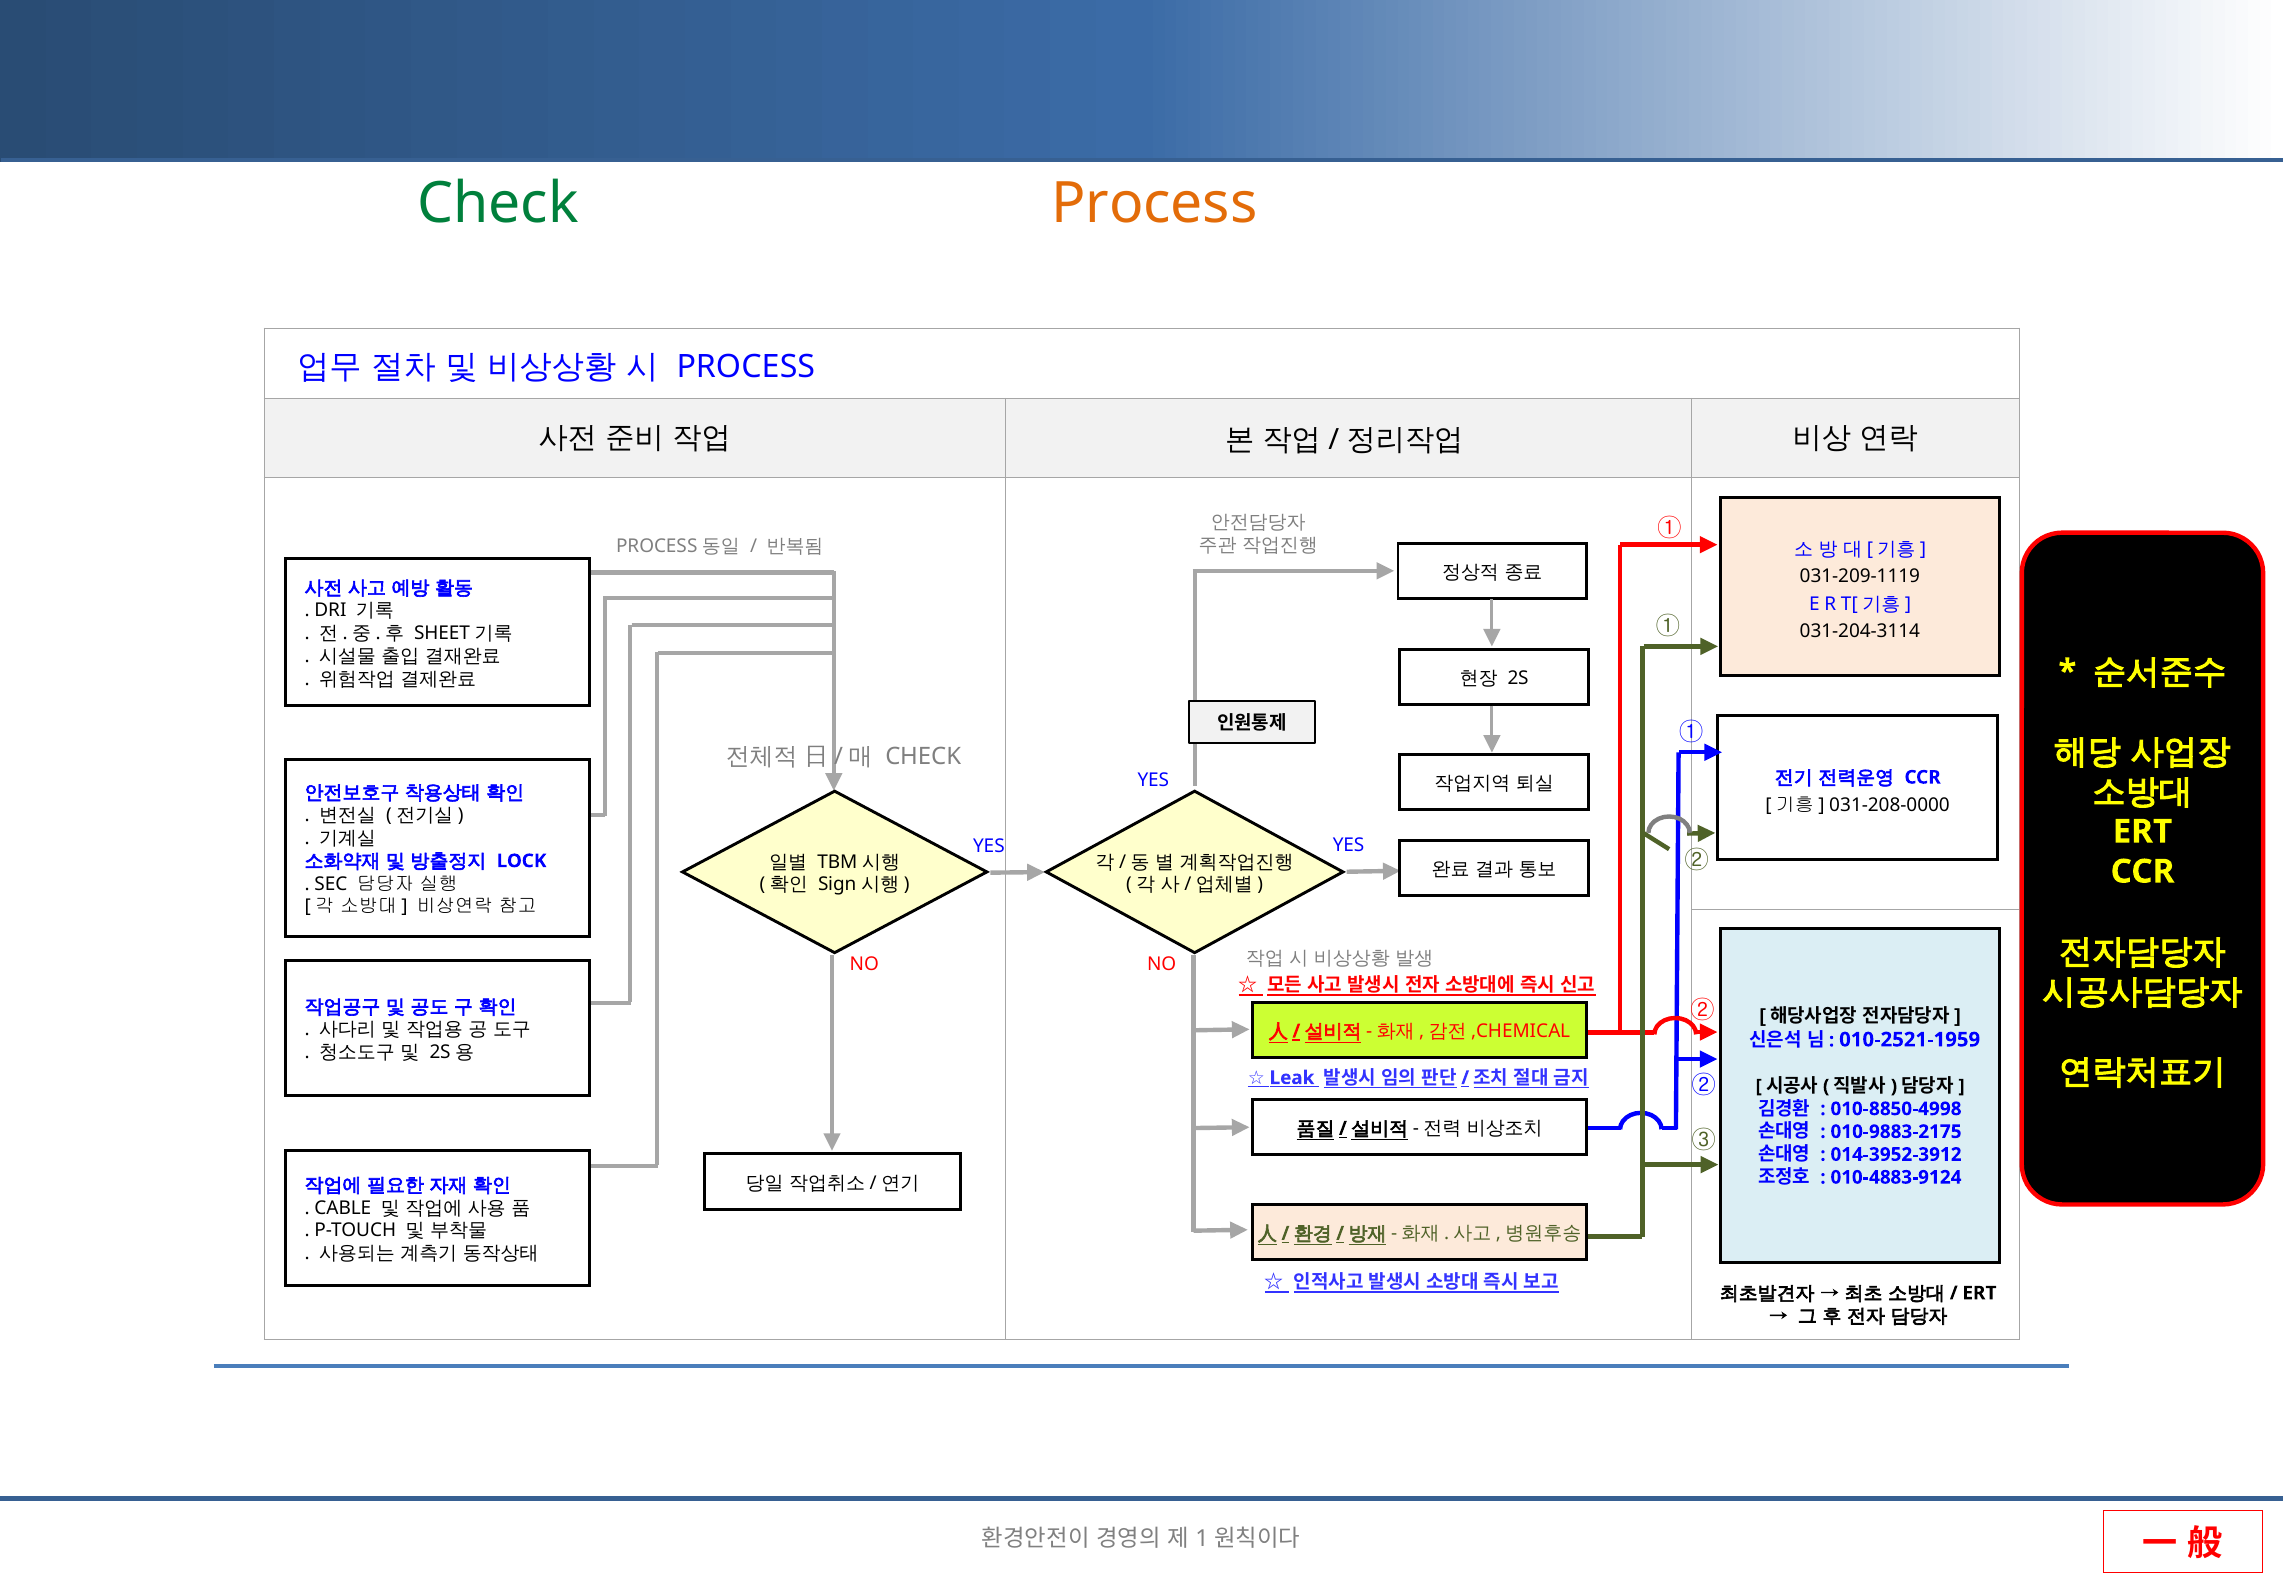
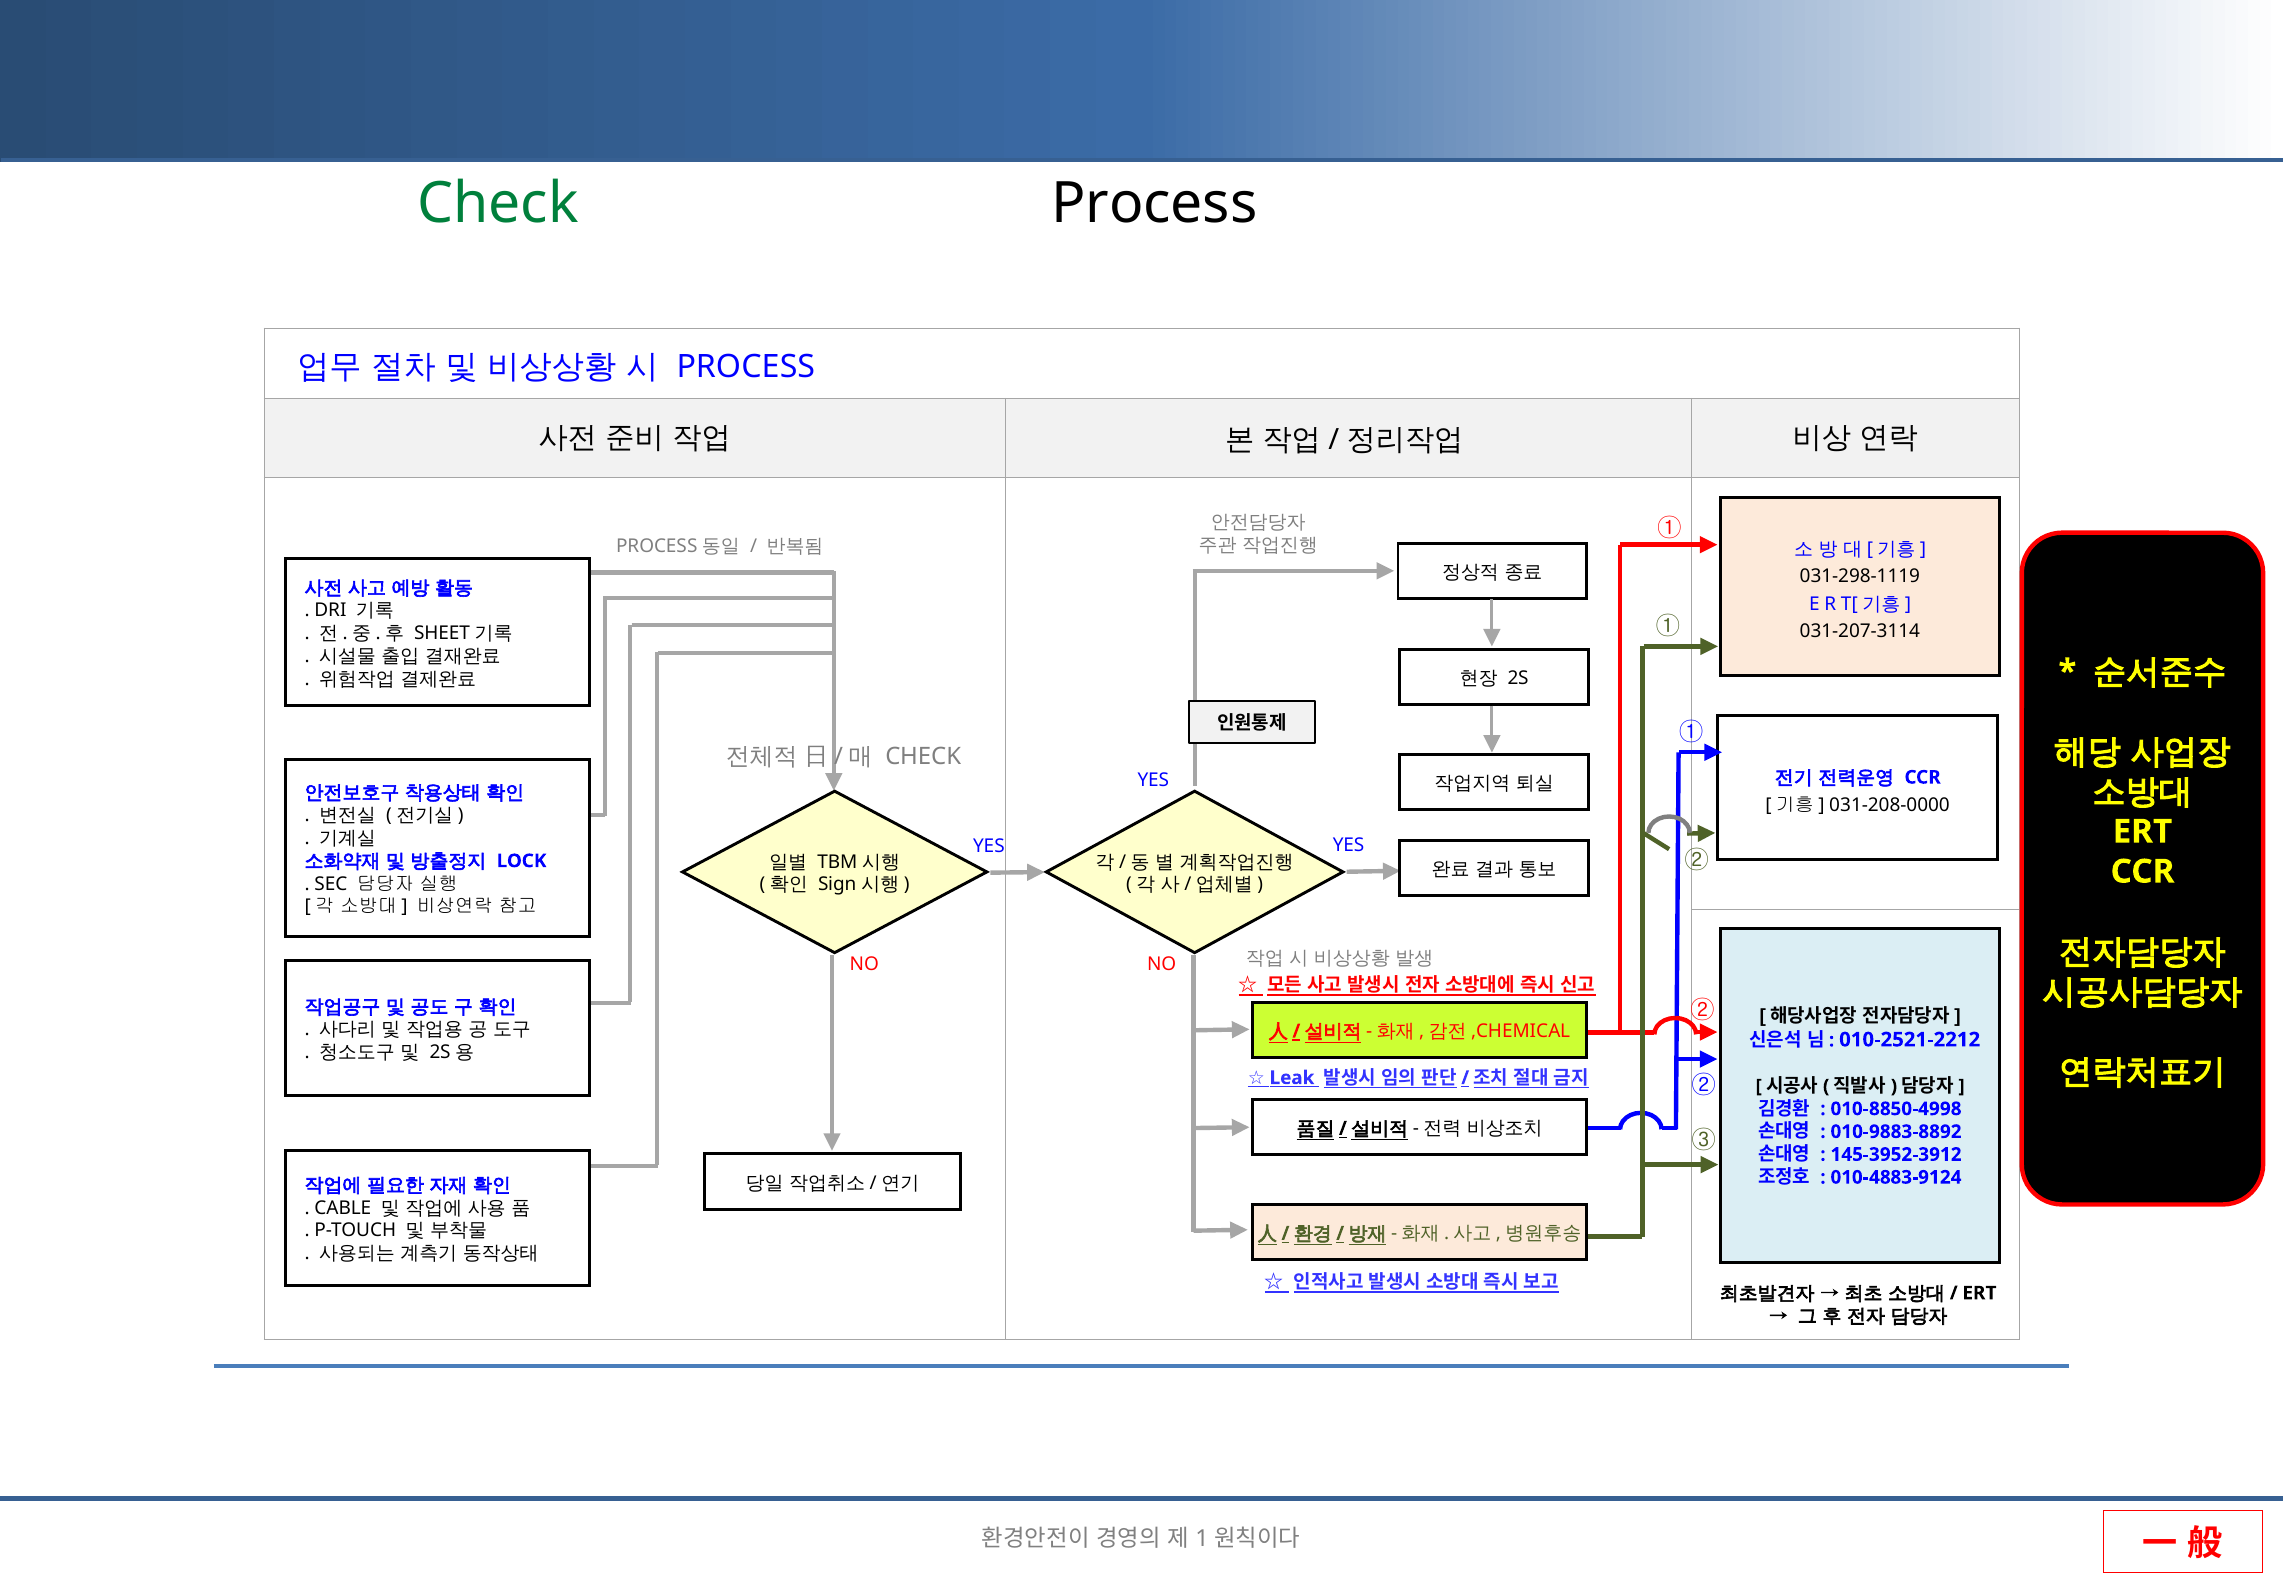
Process at (1154, 204) colour: orange -> black
031-209-1119: 031-209-1119 -> 031-298-1119
031-204-3114: 031-204-3114 -> 031-207-3114
010-2521-1959: 010-2521-1959 -> 010-2521-2212
010-9883-2175: 010-9883-2175 -> 010-9883-8892
014-3952-3912: 014-3952-3912 -> 145-3952-3912
